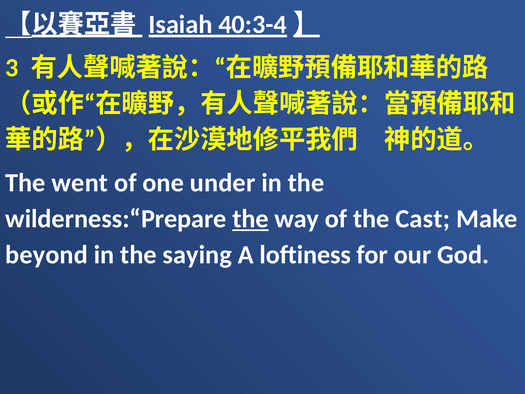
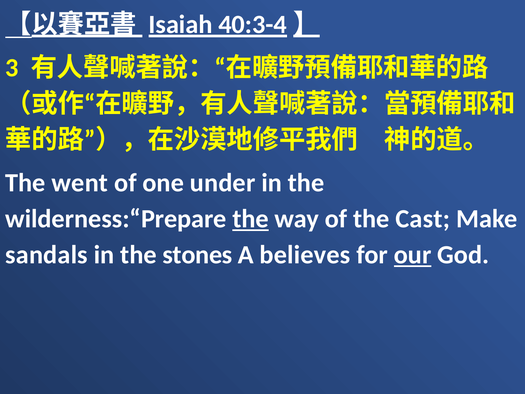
beyond: beyond -> sandals
saying: saying -> stones
loftiness: loftiness -> believes
our underline: none -> present
